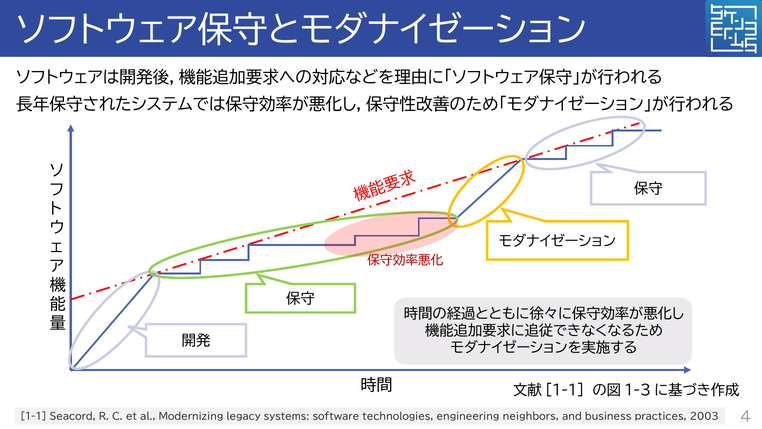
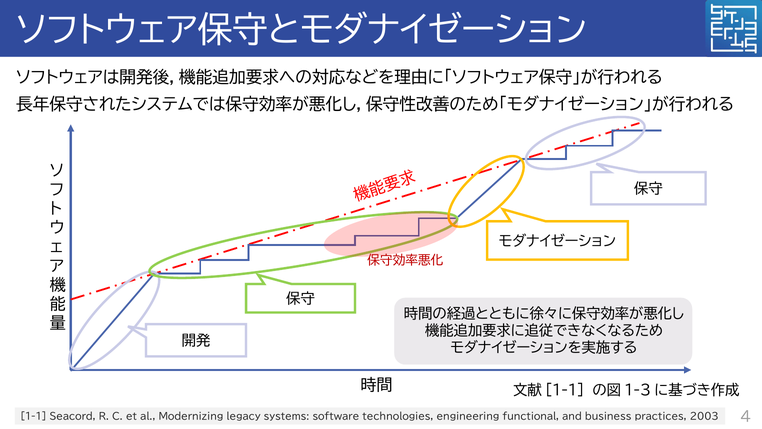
neighbors: neighbors -> functional
